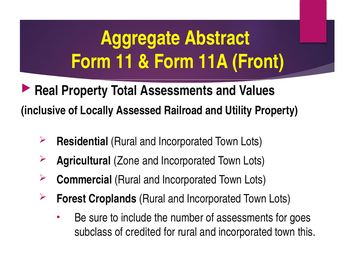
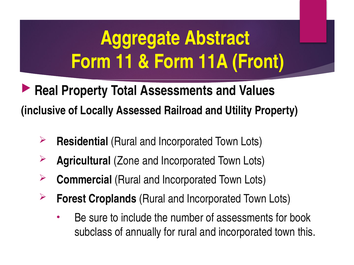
goes: goes -> book
credited: credited -> annually
